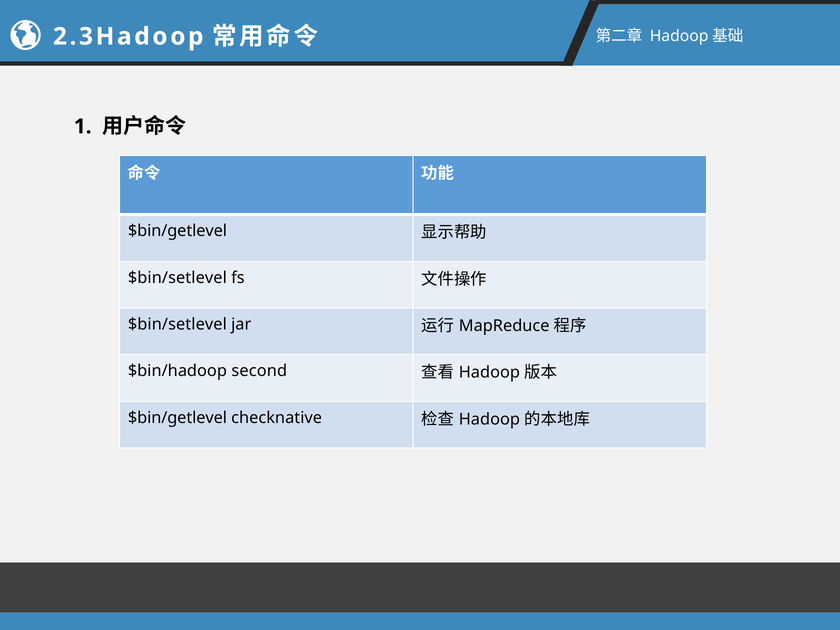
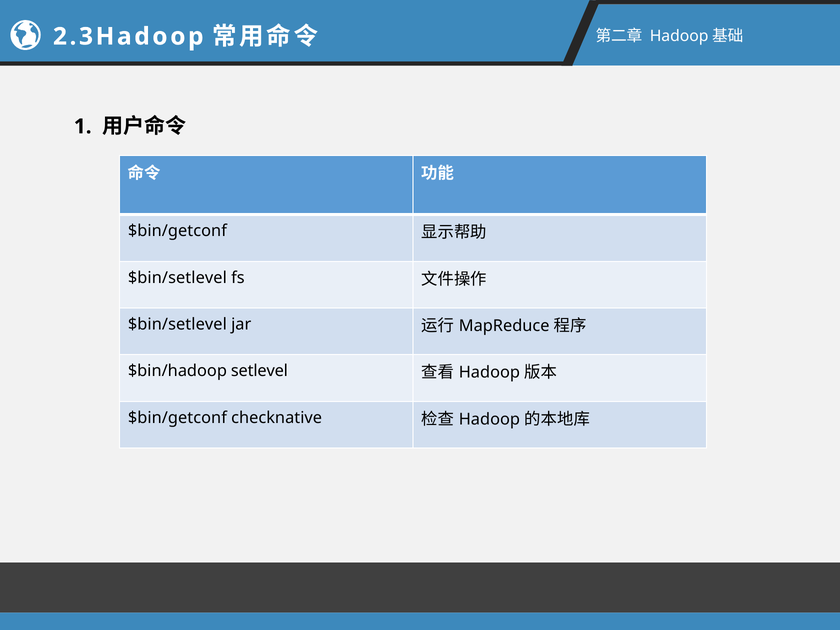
$bin/getlevel at (177, 231): $bin/getlevel -> $bin/getconf
second: second -> setlevel
$bin/getlevel at (177, 418): $bin/getlevel -> $bin/getconf
